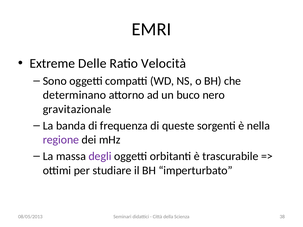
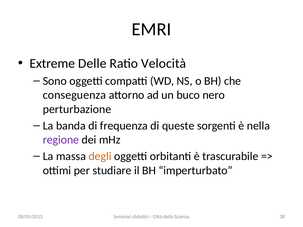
determinano: determinano -> conseguenza
gravitazionale: gravitazionale -> perturbazione
degli colour: purple -> orange
